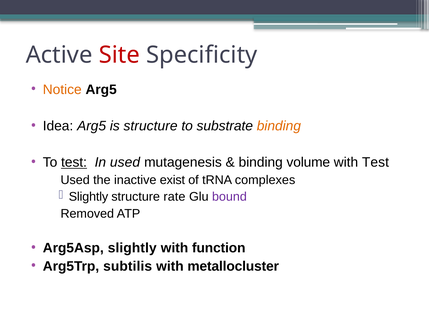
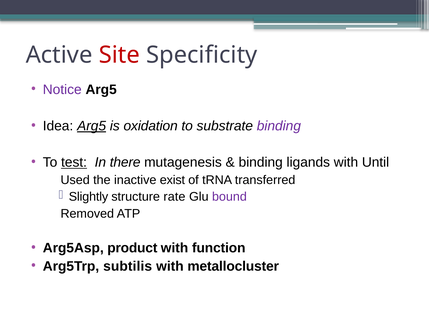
Notice colour: orange -> purple
Arg5 at (92, 126) underline: none -> present
is structure: structure -> oxidation
binding at (279, 126) colour: orange -> purple
used: used -> there
volume: volume -> ligands
with Test: Test -> Until
complexes: complexes -> transferred
slightly at (132, 248): slightly -> product
